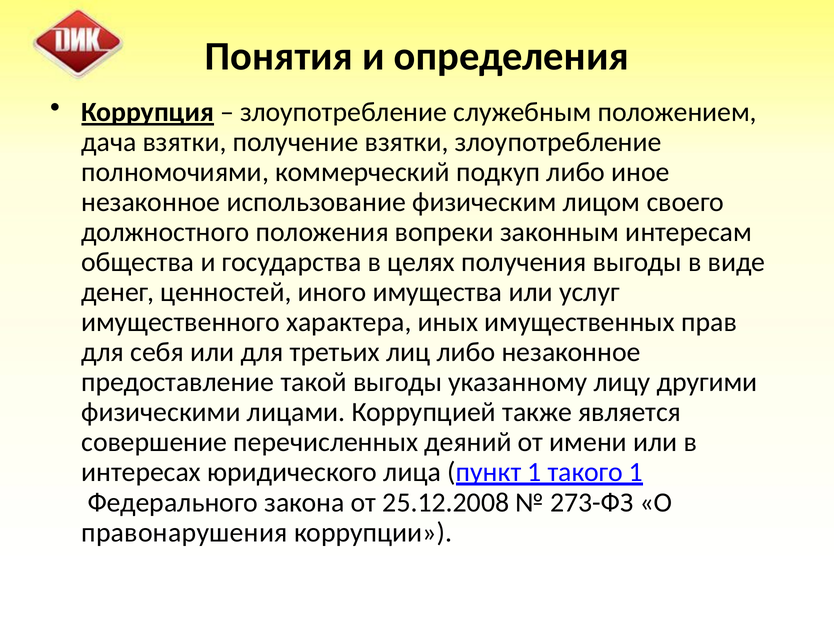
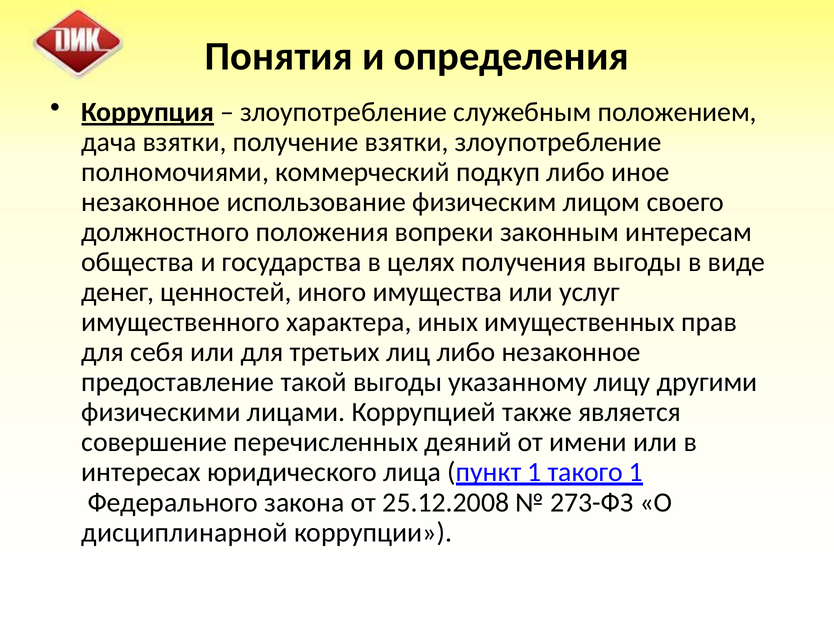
правонарушения: правонарушения -> дисциплинарной
